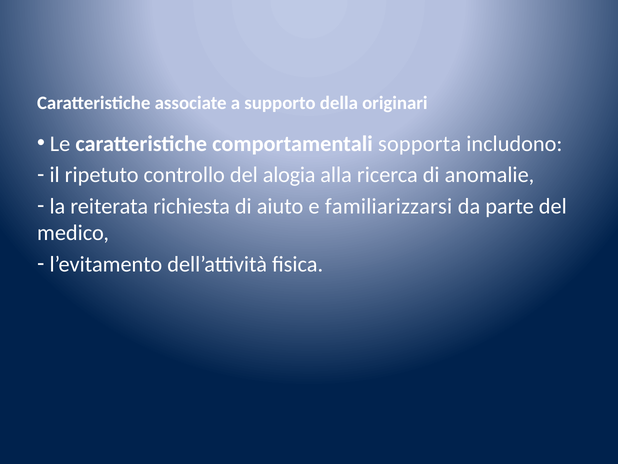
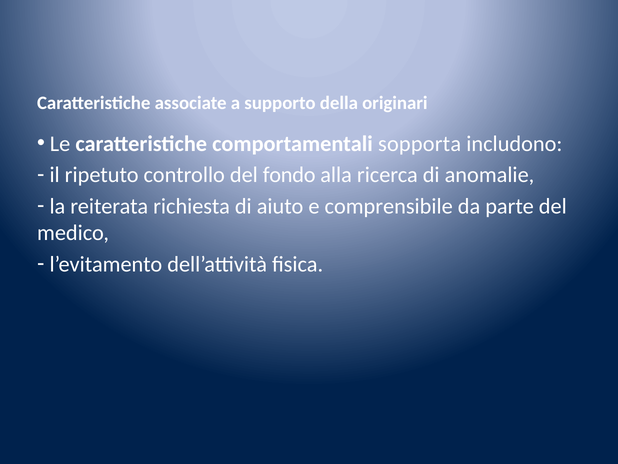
alogia: alogia -> fondo
familiarizzarsi: familiarizzarsi -> comprensibile
